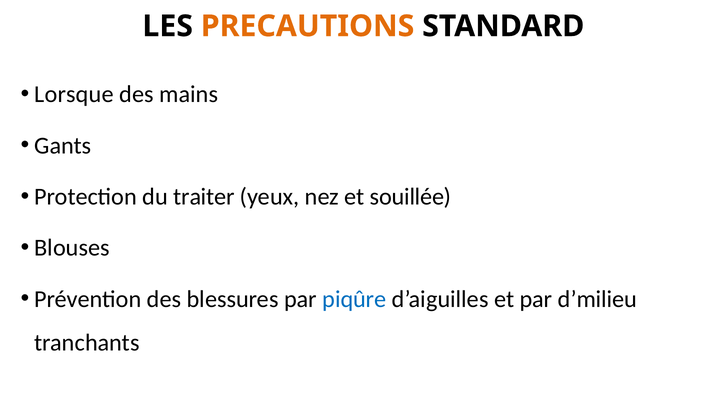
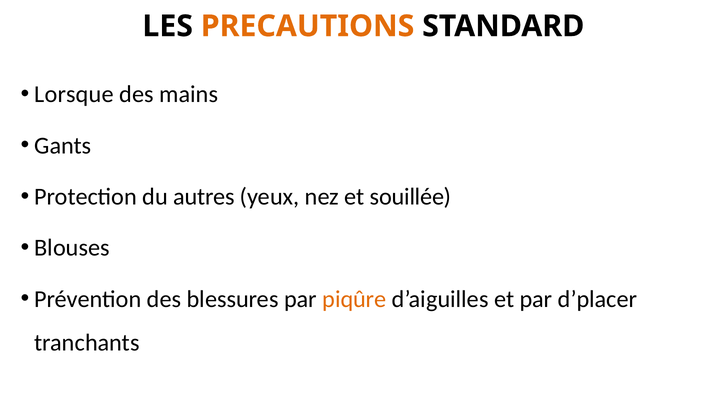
traiter: traiter -> autres
piqûre colour: blue -> orange
d’milieu: d’milieu -> d’placer
